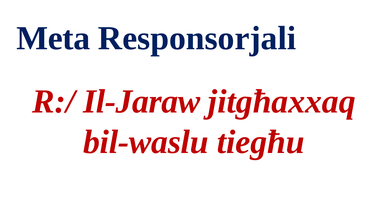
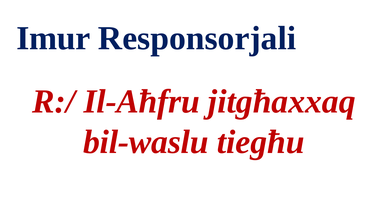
Meta: Meta -> Imur
Il-Jaraw: Il-Jaraw -> Il-Aħfru
